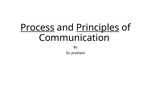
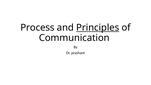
Process underline: present -> none
